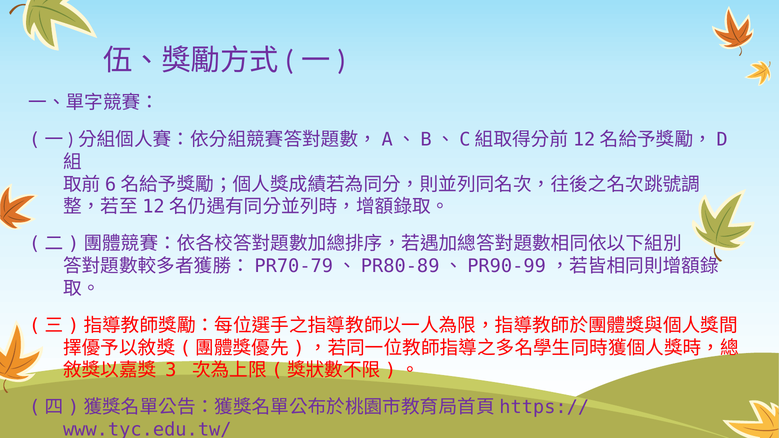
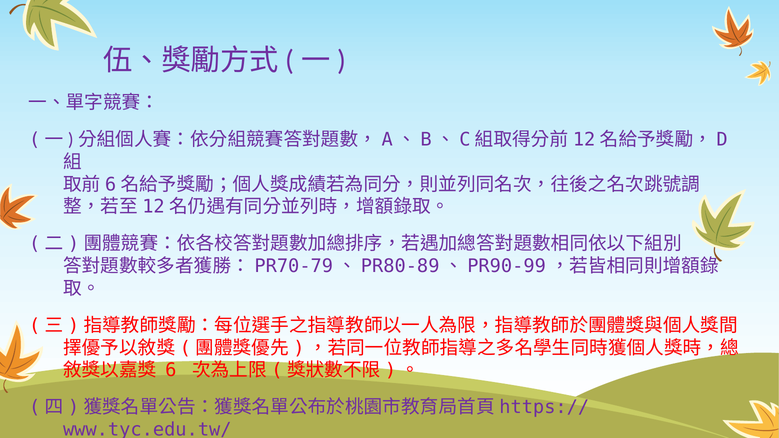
3: 3 -> 6
